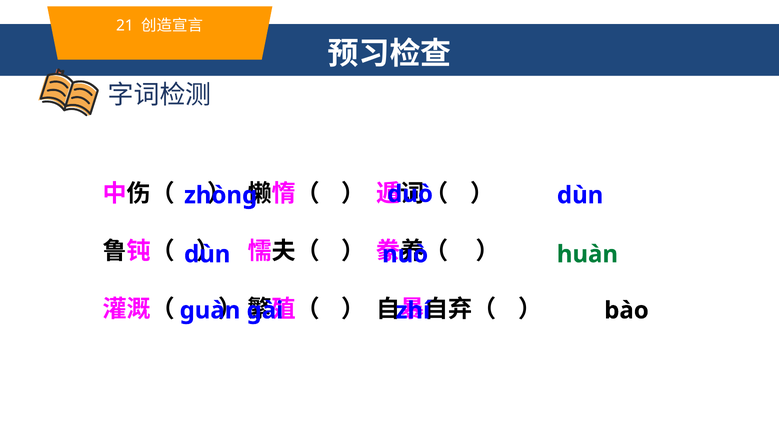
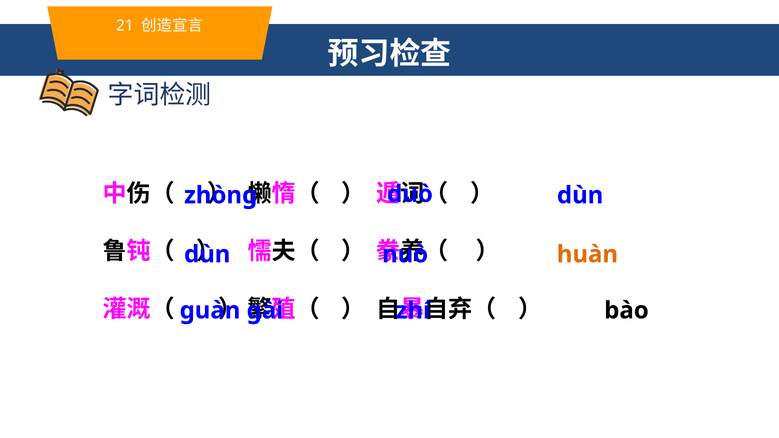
huàn colour: green -> orange
